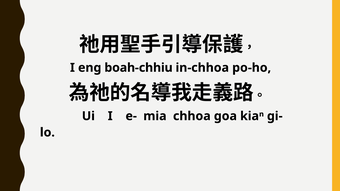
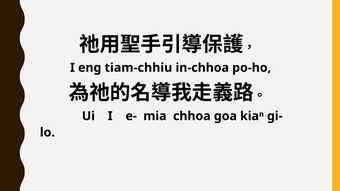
boah-chhiu: boah-chhiu -> tiam-chhiu
